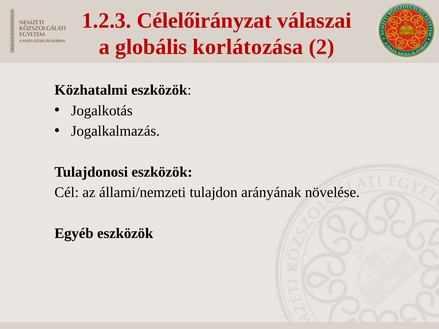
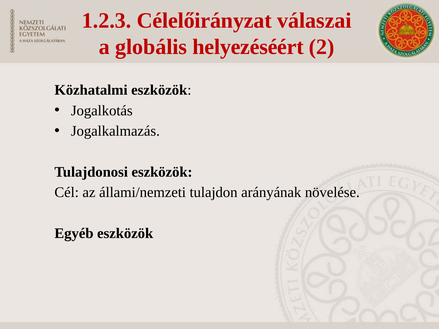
korlátozása: korlátozása -> helyezéséért
